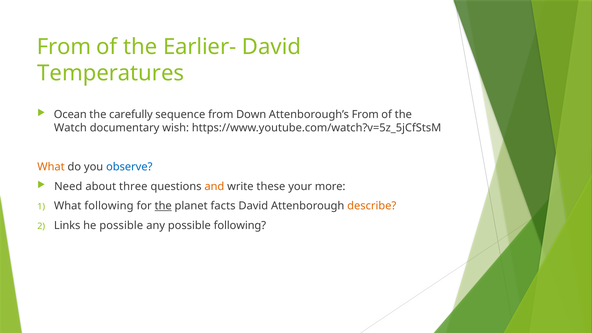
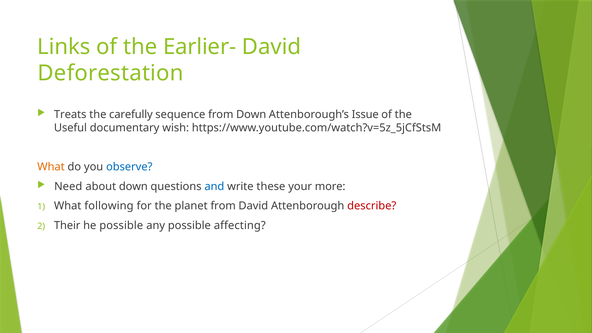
From at (64, 47): From -> Links
Temperatures: Temperatures -> Deforestation
Ocean: Ocean -> Treats
Attenborough’s From: From -> Issue
Watch: Watch -> Useful
about three: three -> down
and colour: orange -> blue
the at (163, 206) underline: present -> none
planet facts: facts -> from
describe colour: orange -> red
Links: Links -> Their
possible following: following -> affecting
